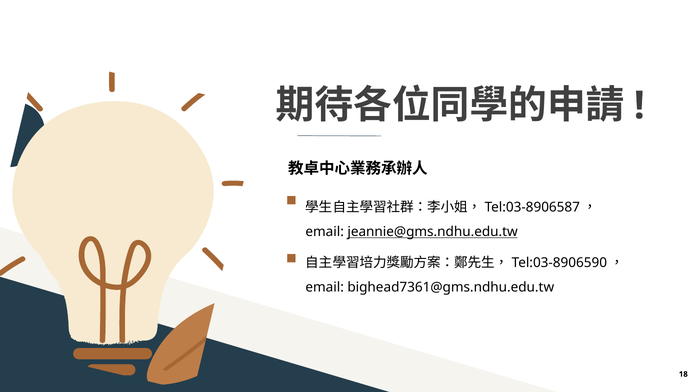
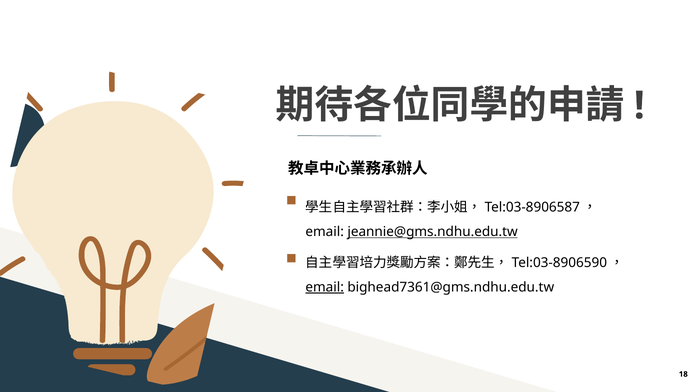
email at (325, 287) underline: none -> present
